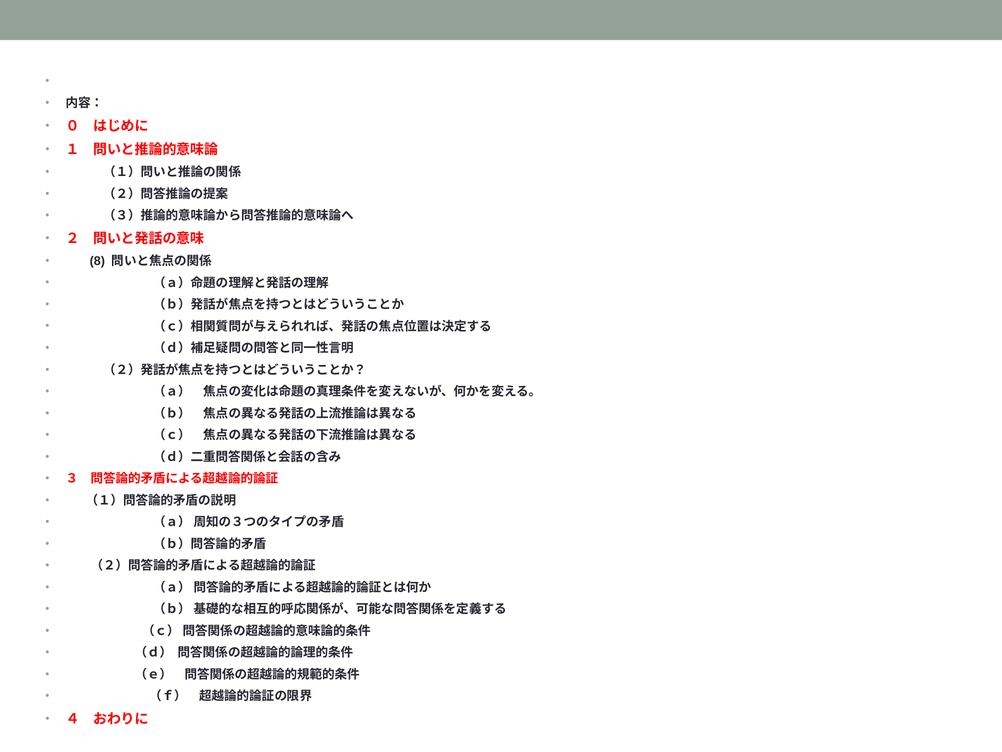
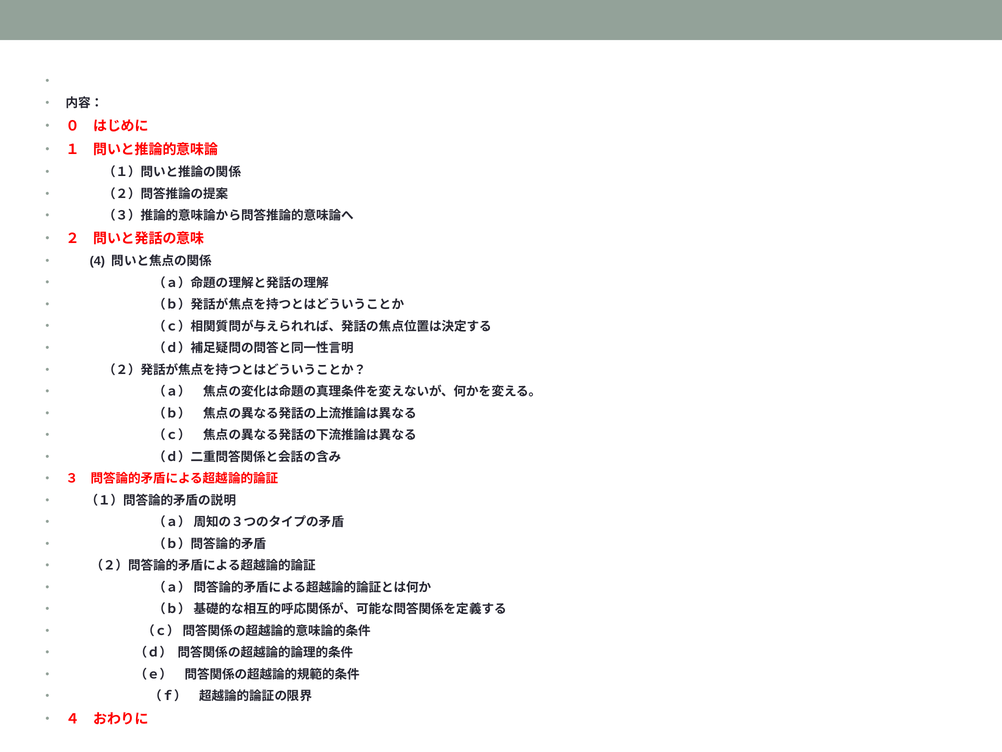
8: 8 -> 4
